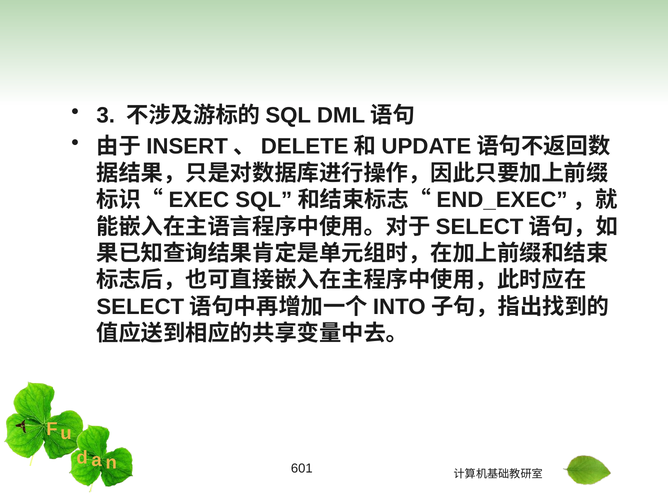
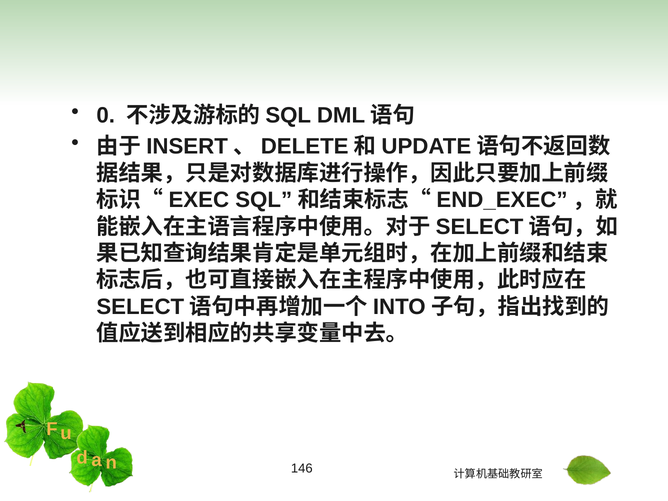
3: 3 -> 0
601: 601 -> 146
